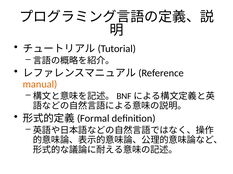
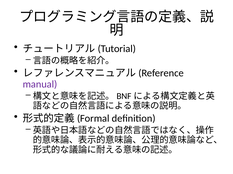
manual colour: orange -> purple
